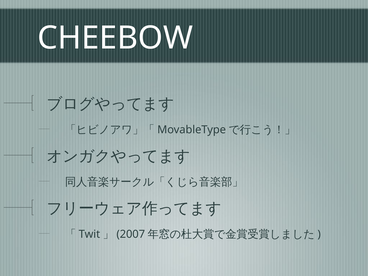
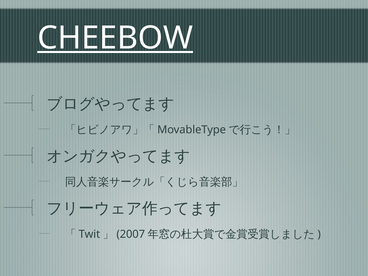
CHEEBOW underline: none -> present
